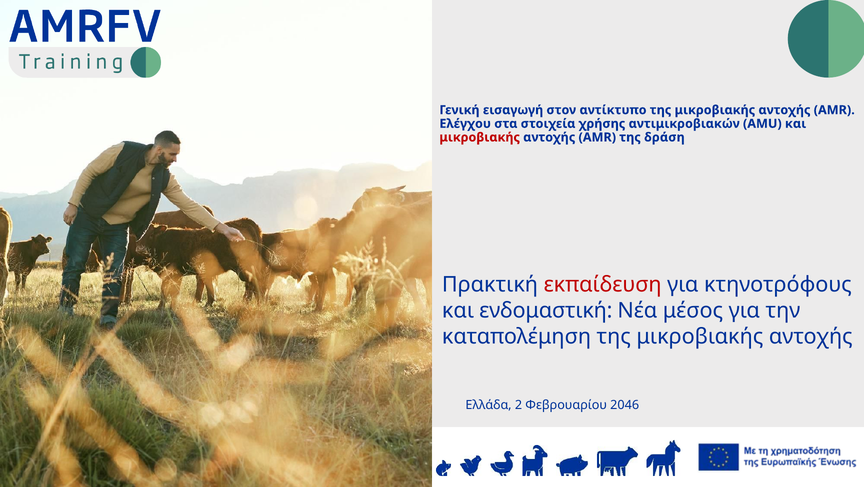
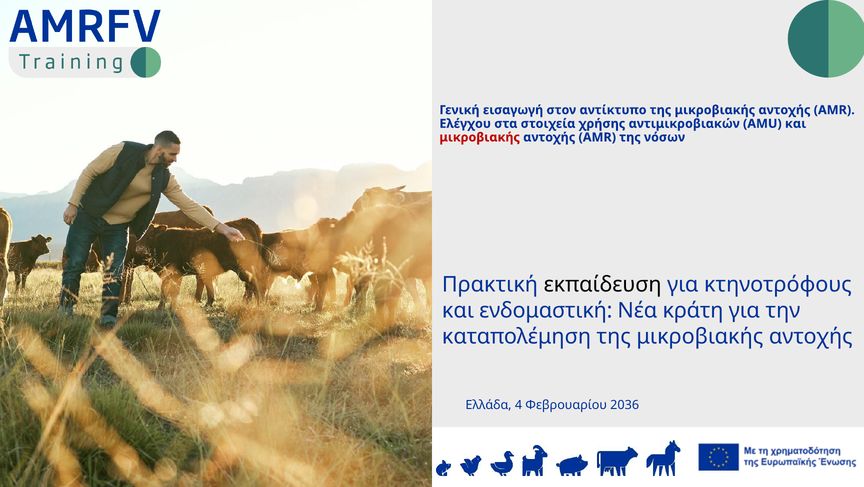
δράση: δράση -> νόσων
εκπαίδευση colour: red -> black
μέσος: μέσος -> κράτη
2: 2 -> 4
2046: 2046 -> 2036
